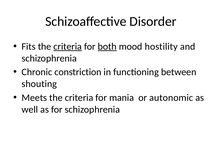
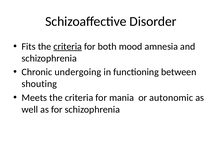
both underline: present -> none
hostility: hostility -> amnesia
constriction: constriction -> undergoing
